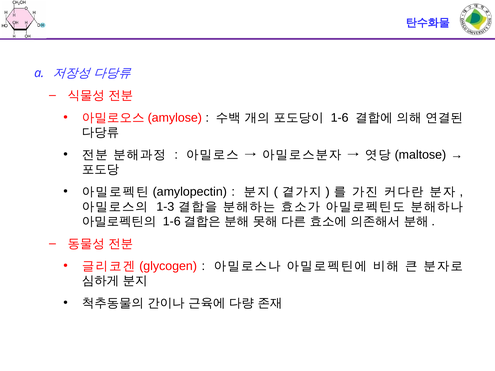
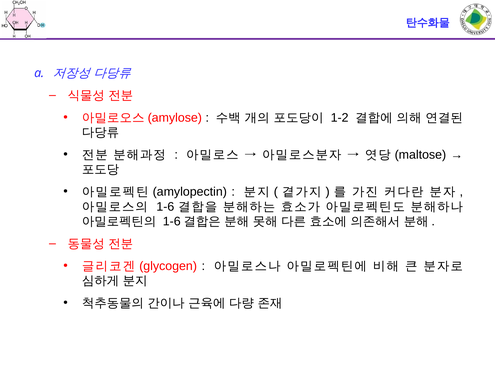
1-6: 1-6 -> 1-2
1-3: 1-3 -> 1-6
